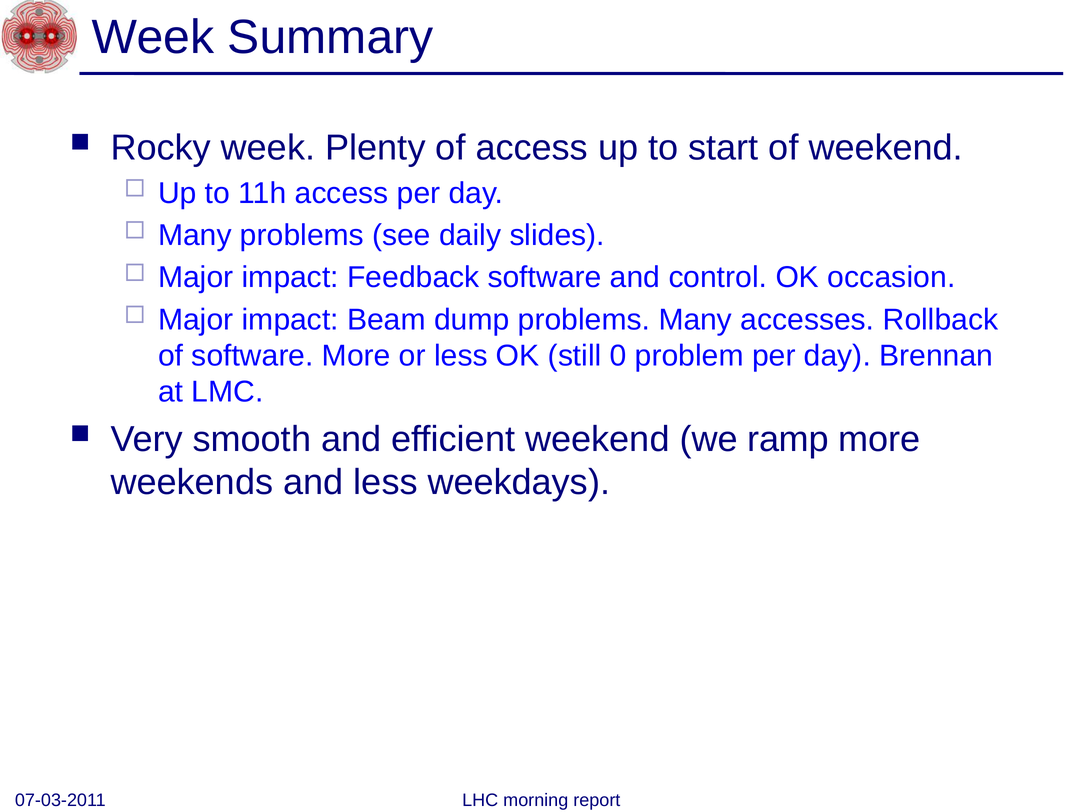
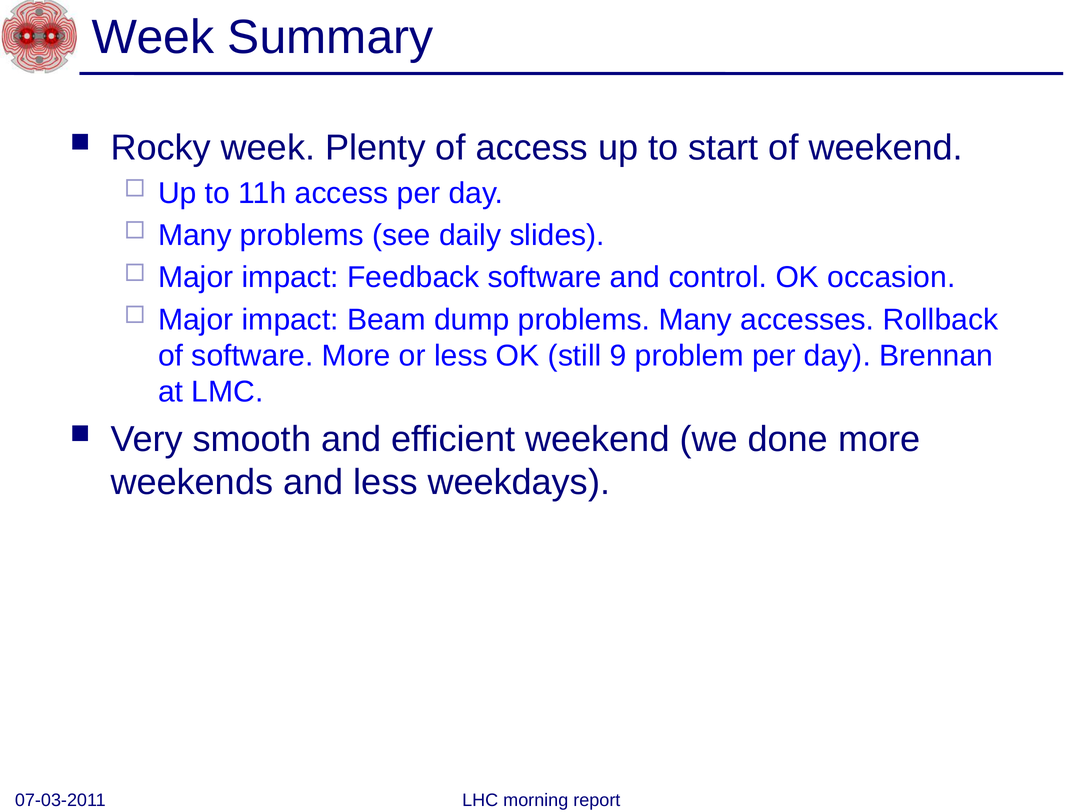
0: 0 -> 9
ramp: ramp -> done
